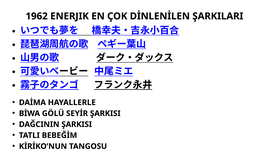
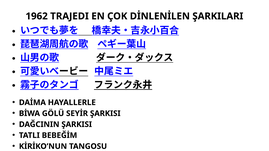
ENERJIK: ENERJIK -> TRAJEDI
